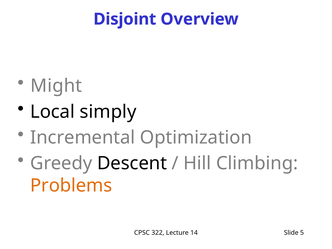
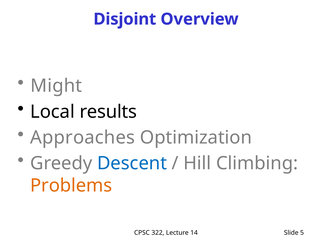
simply: simply -> results
Incremental: Incremental -> Approaches
Descent colour: black -> blue
